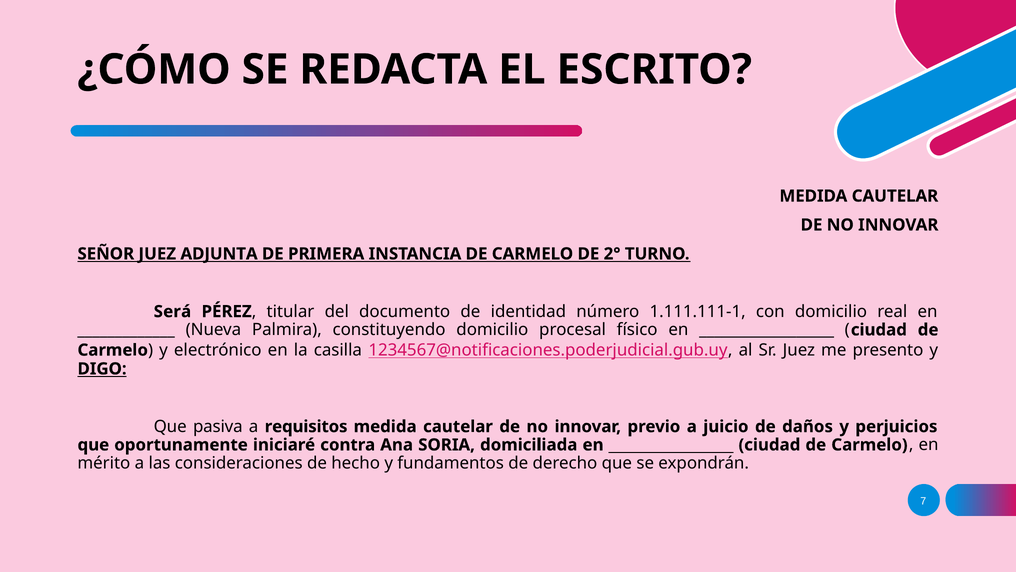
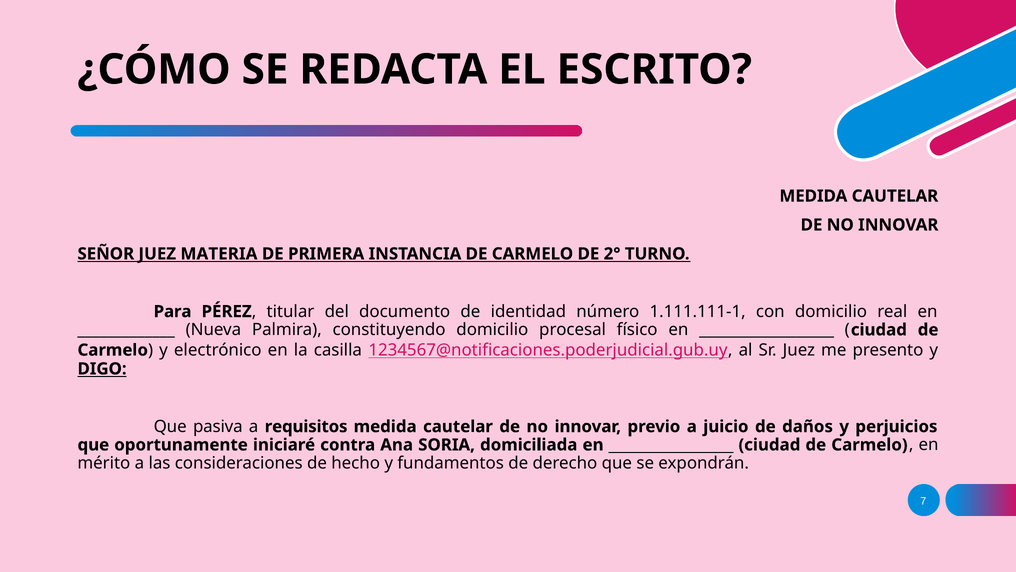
ADJUNTA: ADJUNTA -> MATERIA
Será: Será -> Para
